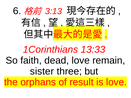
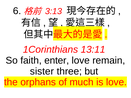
13:33: 13:33 -> 13:11
dead: dead -> enter
result: result -> much
